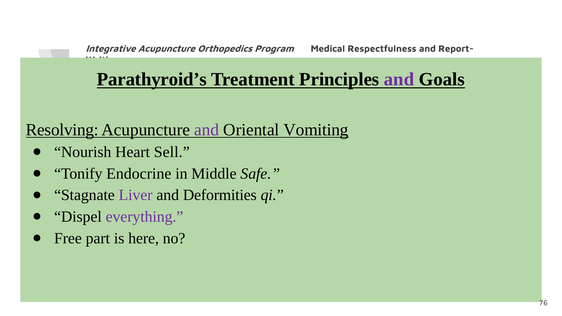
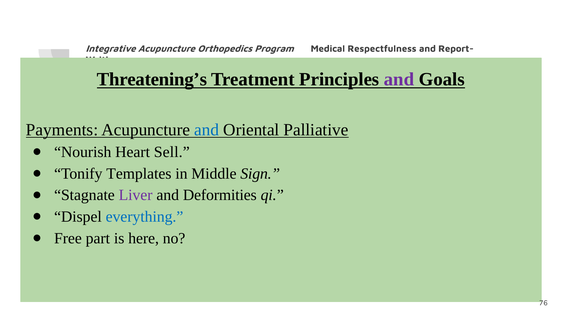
Parathyroid’s: Parathyroid’s -> Threatening’s
Resolving: Resolving -> Payments
and at (207, 130) colour: purple -> blue
Vomiting: Vomiting -> Palliative
Endocrine: Endocrine -> Templates
Safe: Safe -> Sign
everything colour: purple -> blue
